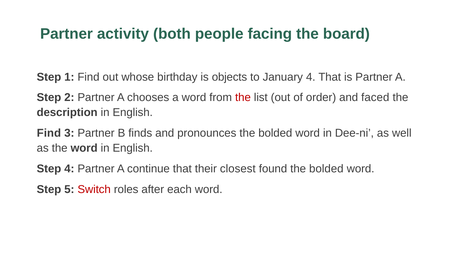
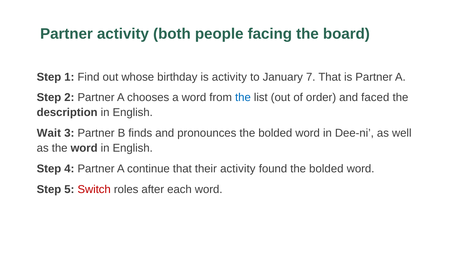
is objects: objects -> activity
January 4: 4 -> 7
the at (243, 97) colour: red -> blue
Find at (49, 133): Find -> Wait
their closest: closest -> activity
